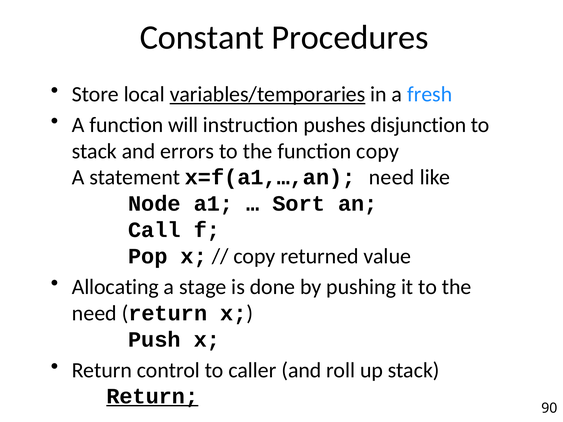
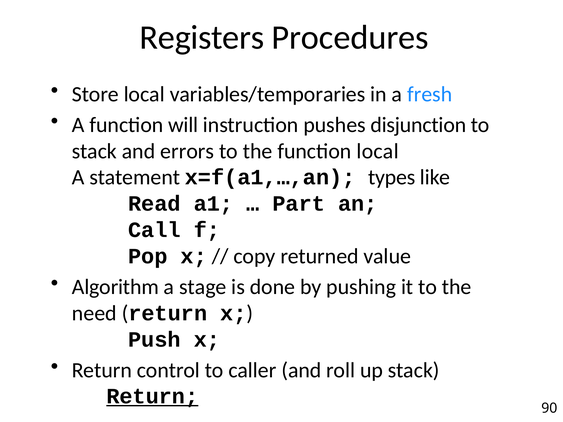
Constant: Constant -> Registers
variables/temporaries underline: present -> none
function copy: copy -> local
x=f(a1,…,an need: need -> types
Node: Node -> Read
Sort: Sort -> Part
Allocating: Allocating -> Algorithm
